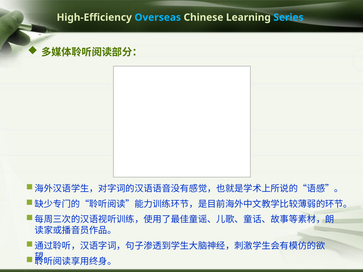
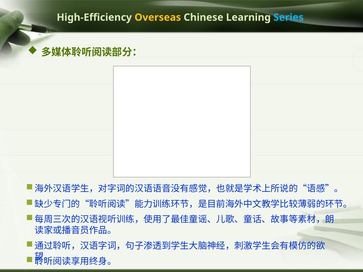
Overseas colour: light blue -> yellow
